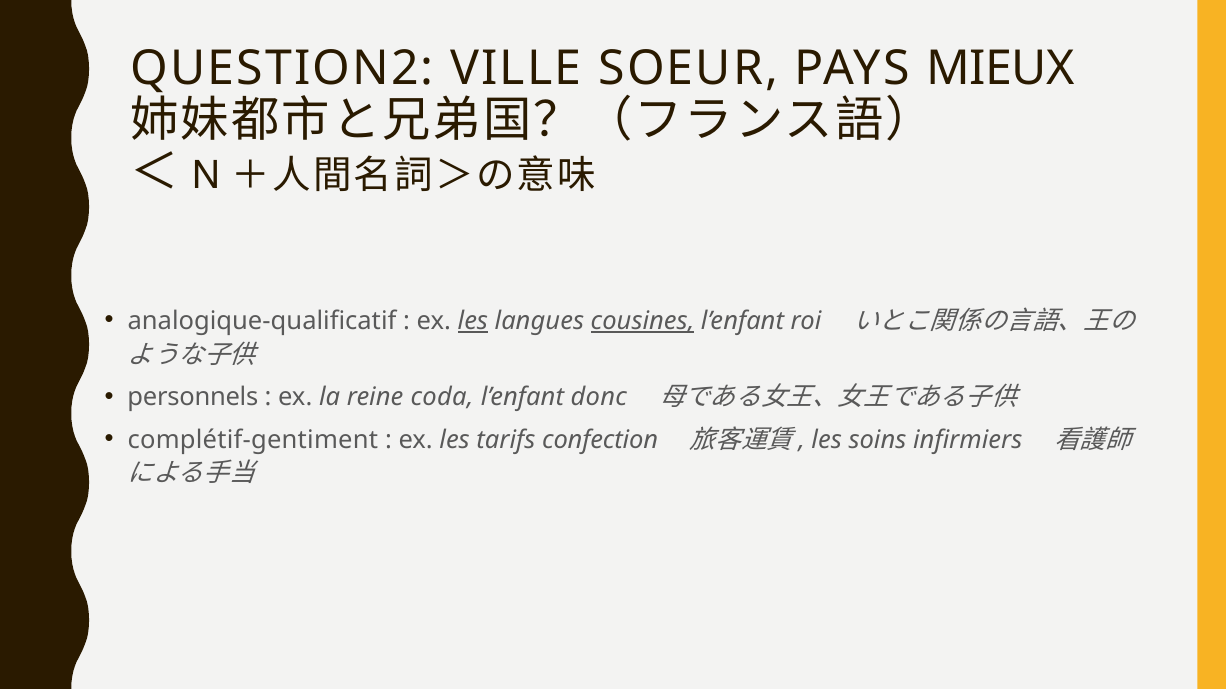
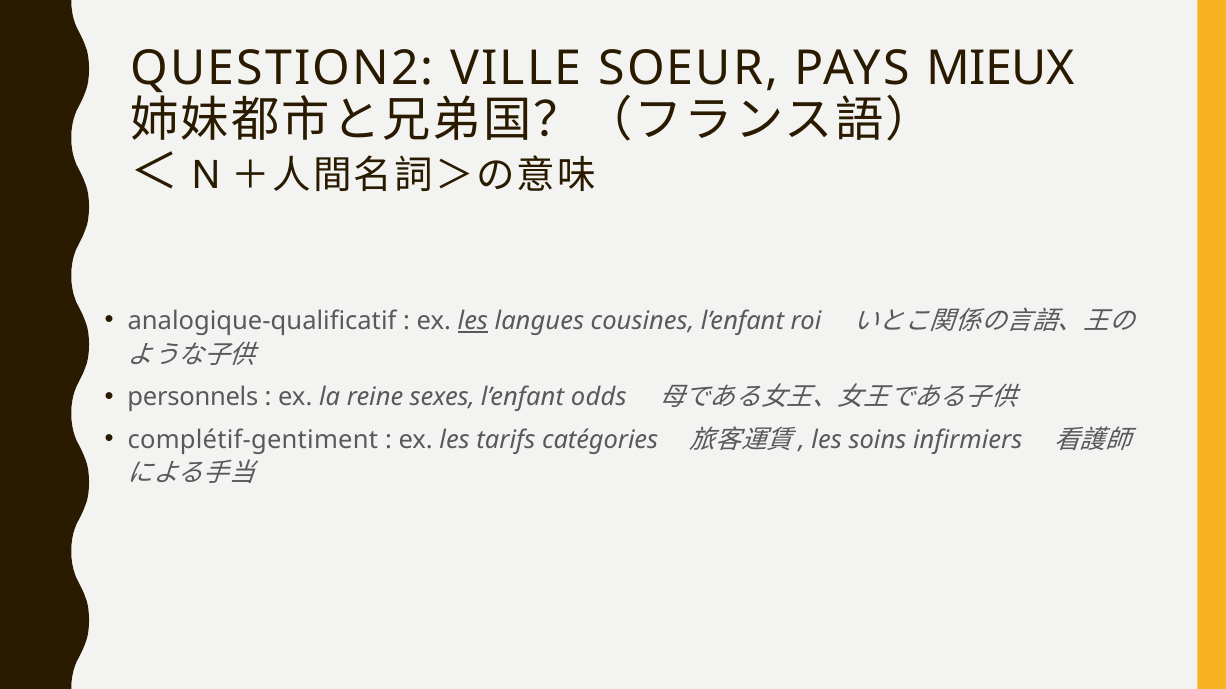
cousines underline: present -> none
coda: coda -> sexes
donc: donc -> odds
confection: confection -> catégories
